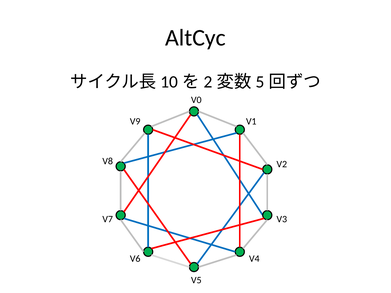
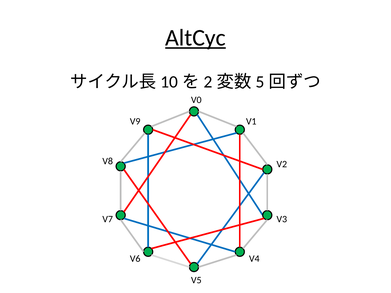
AltCyc underline: none -> present
